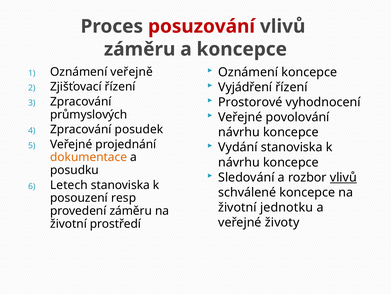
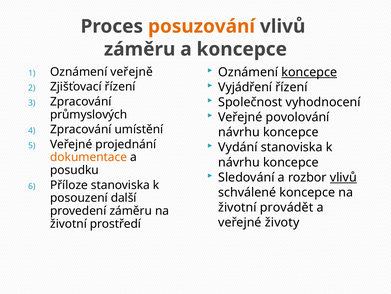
posuzování colour: red -> orange
koncepce at (309, 72) underline: none -> present
Prostorové: Prostorové -> Společnost
posudek: posudek -> umístění
Letech: Letech -> Příloze
resp: resp -> další
jednotku: jednotku -> provádět
